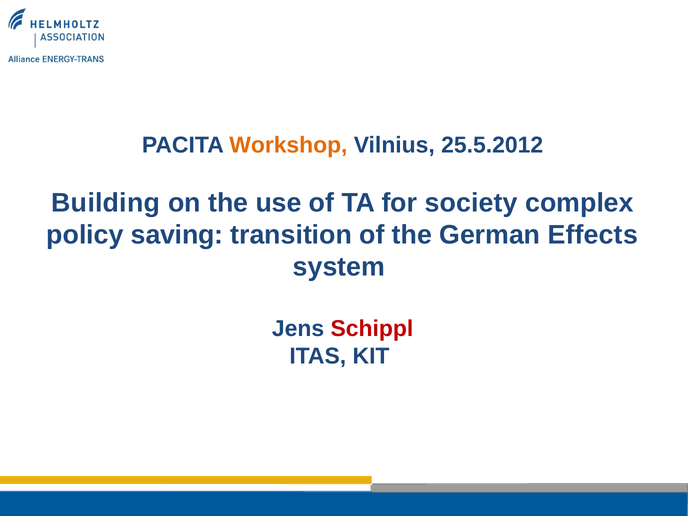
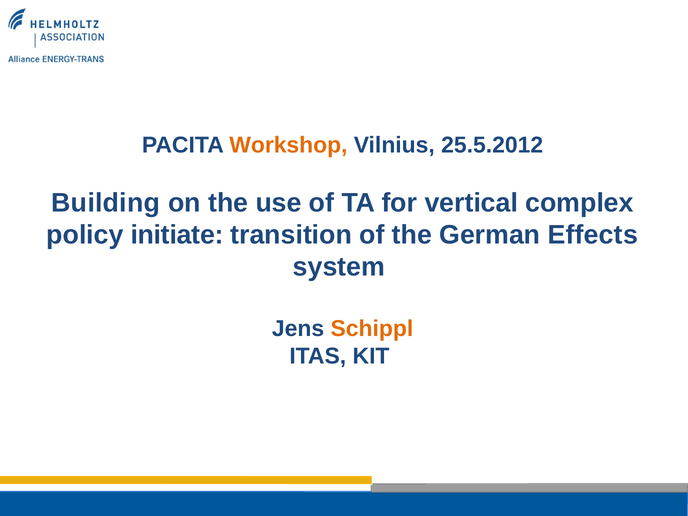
society: society -> vertical
saving: saving -> initiate
Schippl colour: red -> orange
